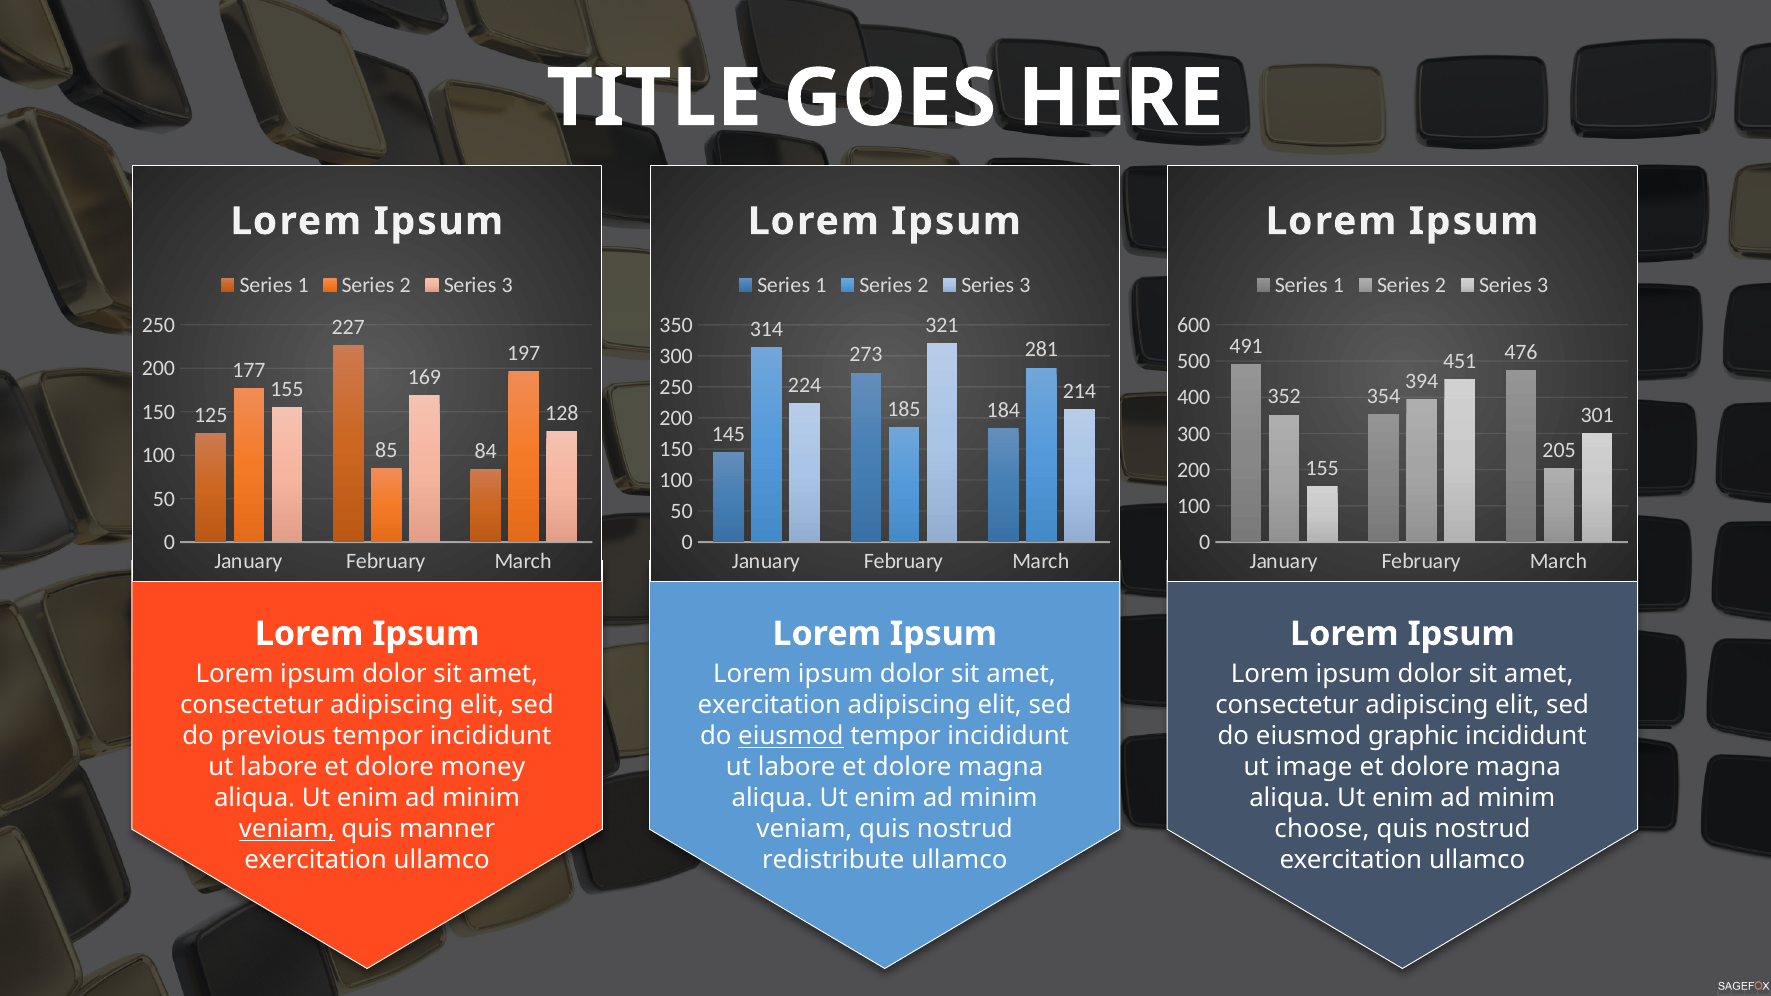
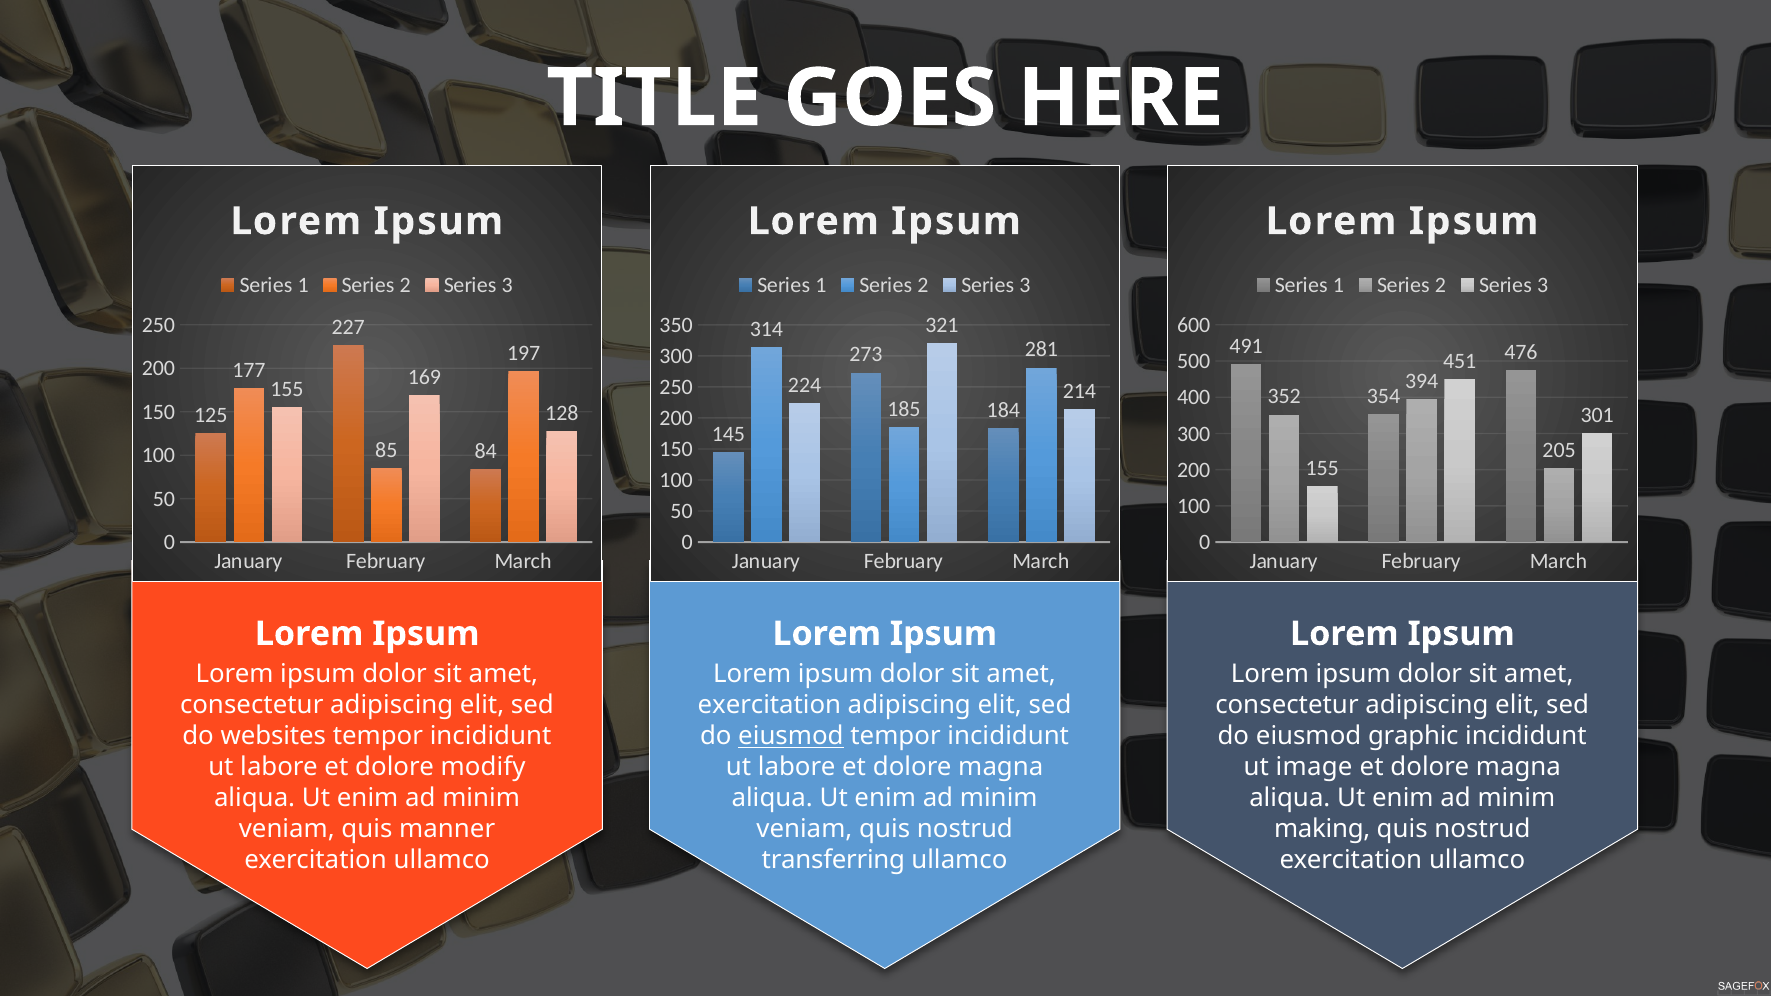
previous: previous -> websites
money: money -> modify
veniam at (287, 829) underline: present -> none
choose: choose -> making
redistribute: redistribute -> transferring
